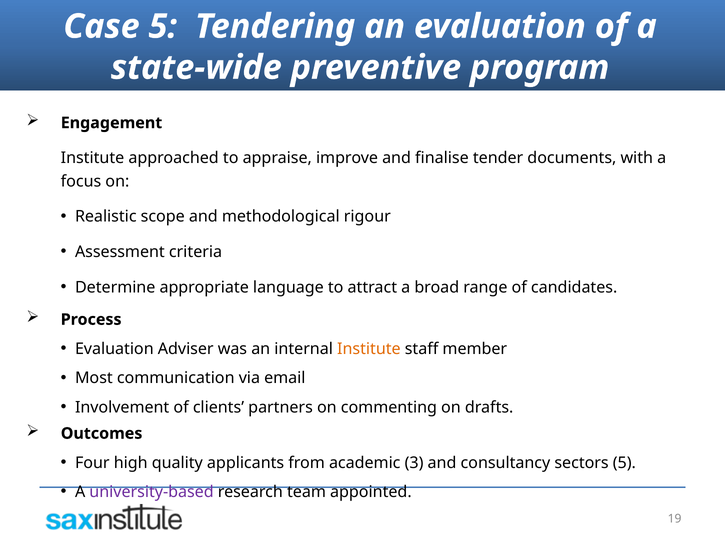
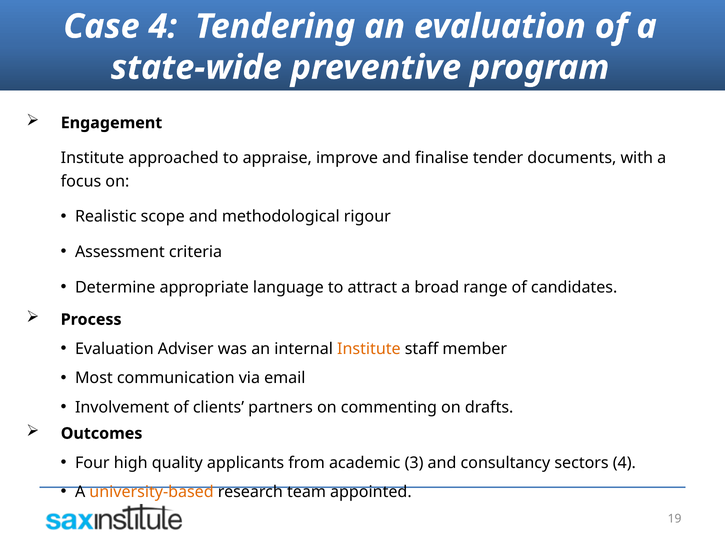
Case 5: 5 -> 4
sectors 5: 5 -> 4
university-based colour: purple -> orange
